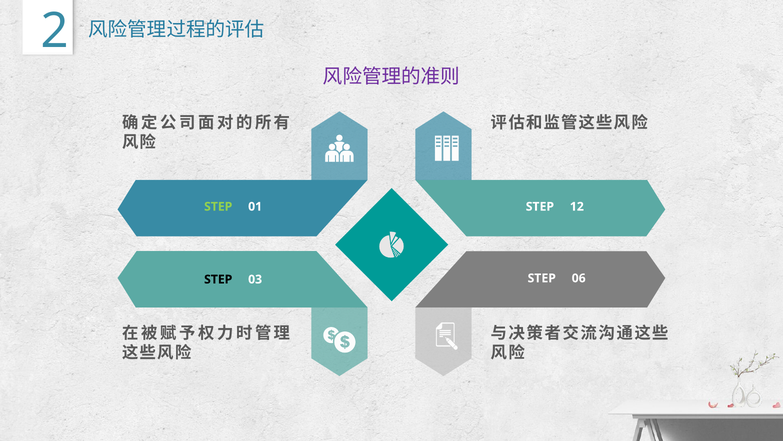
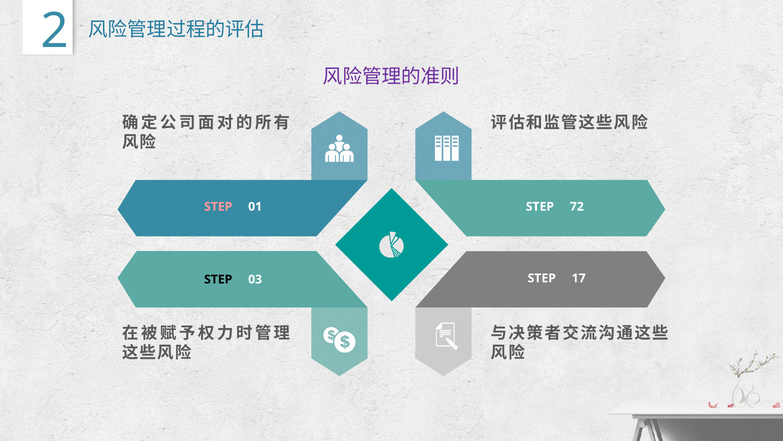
STEP at (218, 206) colour: light green -> pink
12: 12 -> 72
06: 06 -> 17
